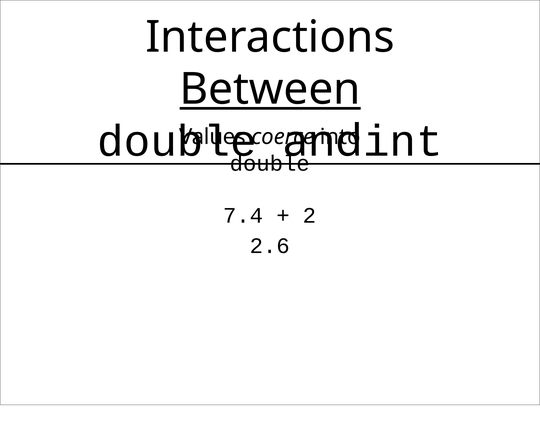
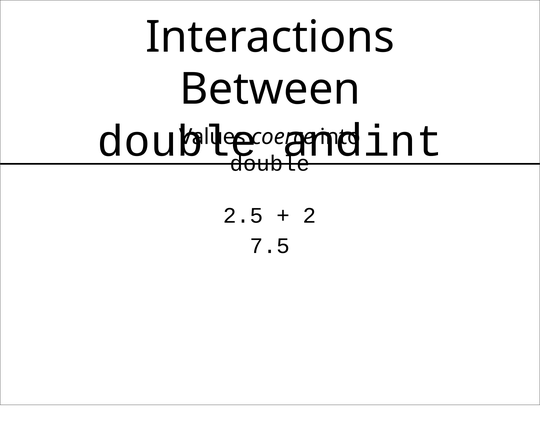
Between underline: present -> none
7.4: 7.4 -> 2.5
2.6: 2.6 -> 7.5
